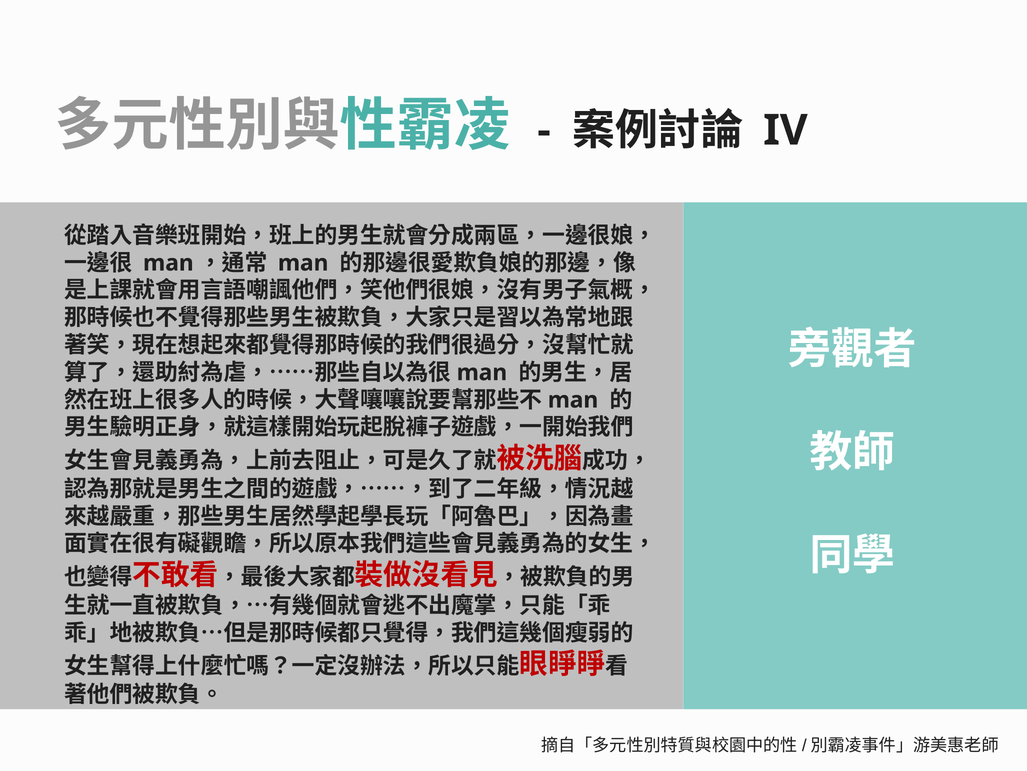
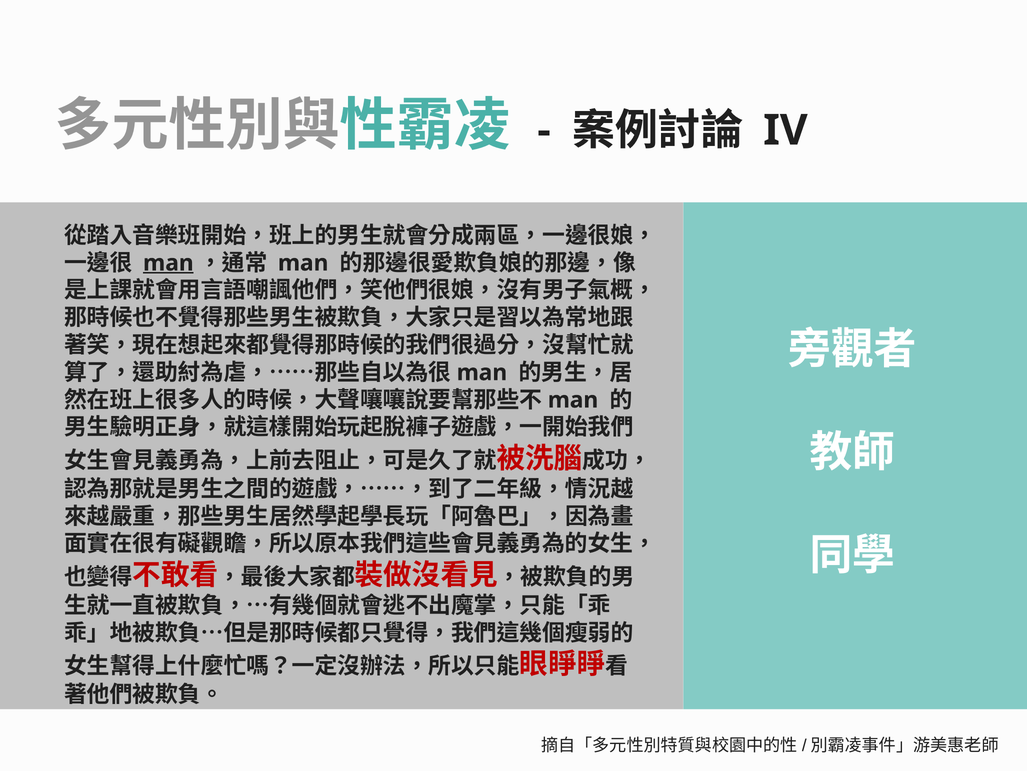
man at (168, 263) underline: none -> present
